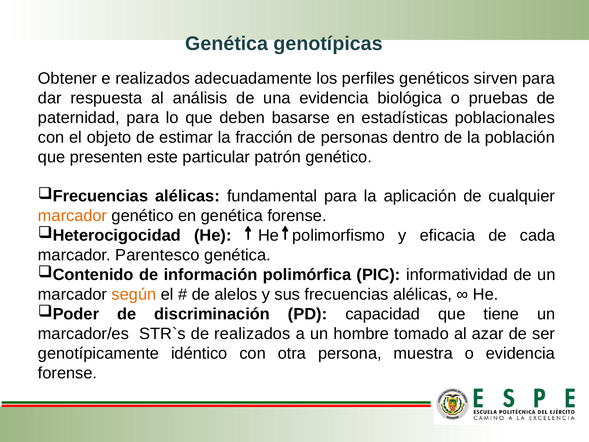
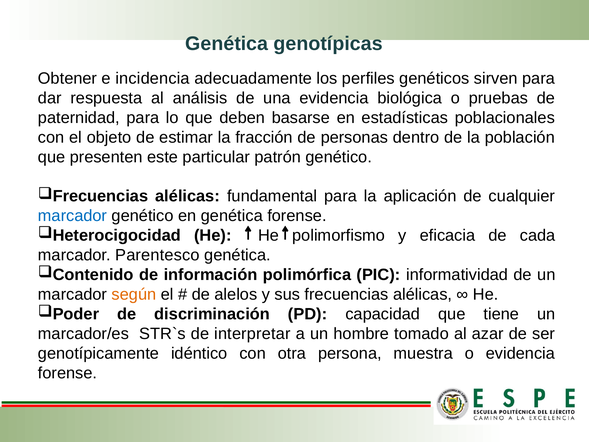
e realizados: realizados -> incidencia
marcador at (73, 216) colour: orange -> blue
de realizados: realizados -> interpretar
